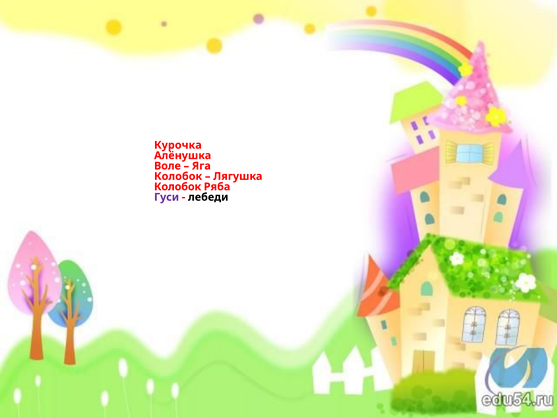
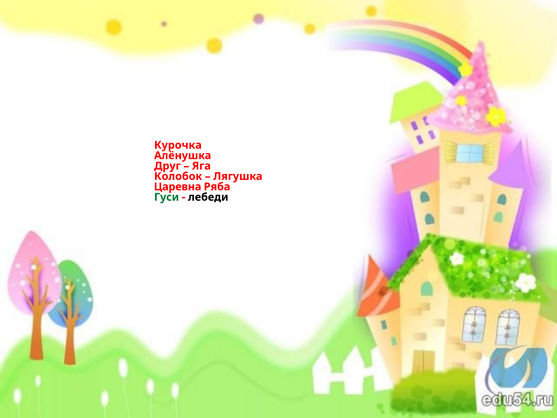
Воле: Воле -> Друг
Колобок at (178, 187): Колобок -> Царевна
Гуси colour: purple -> green
